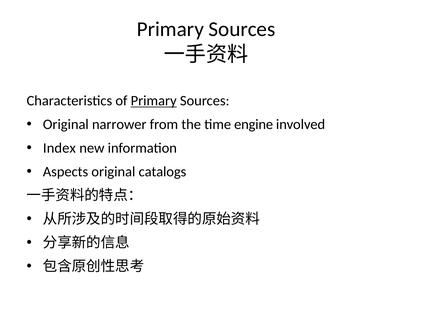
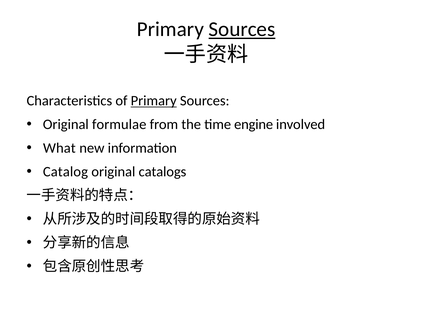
Sources at (242, 29) underline: none -> present
narrower: narrower -> formulae
Index: Index -> What
Aspects: Aspects -> Catalog
